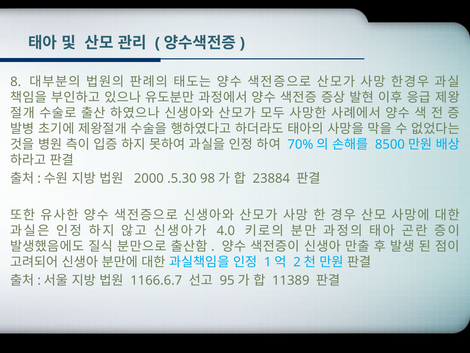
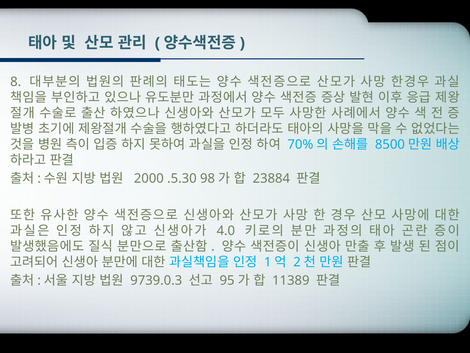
1166.6.7: 1166.6.7 -> 9739.0.3
